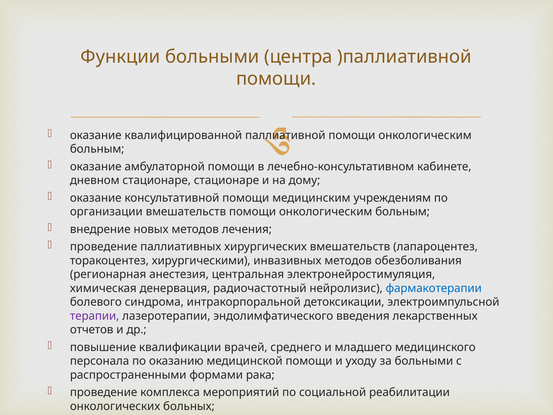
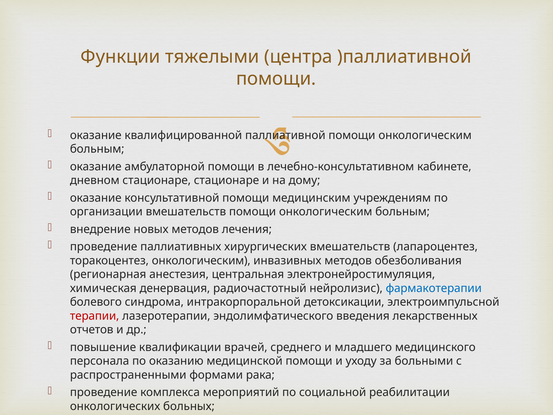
Функции больными: больными -> тяжелыми
торакоцентез хирургическими: хирургическими -> онкологическим
терапии colour: purple -> red
